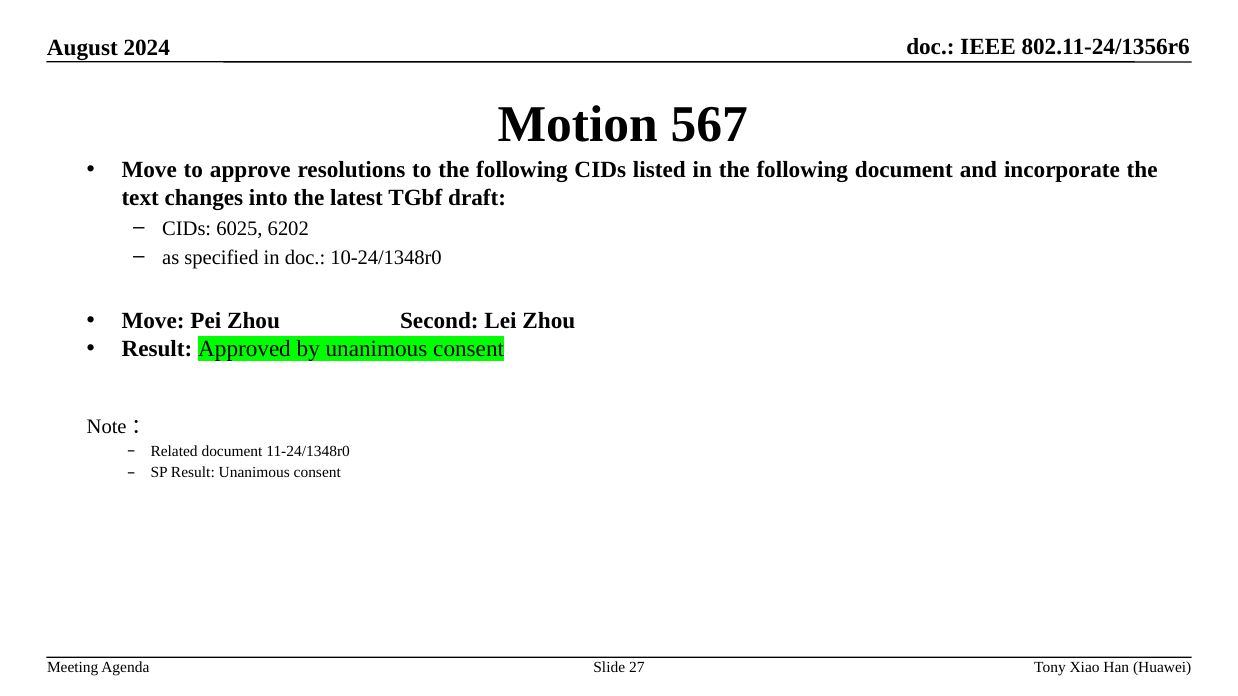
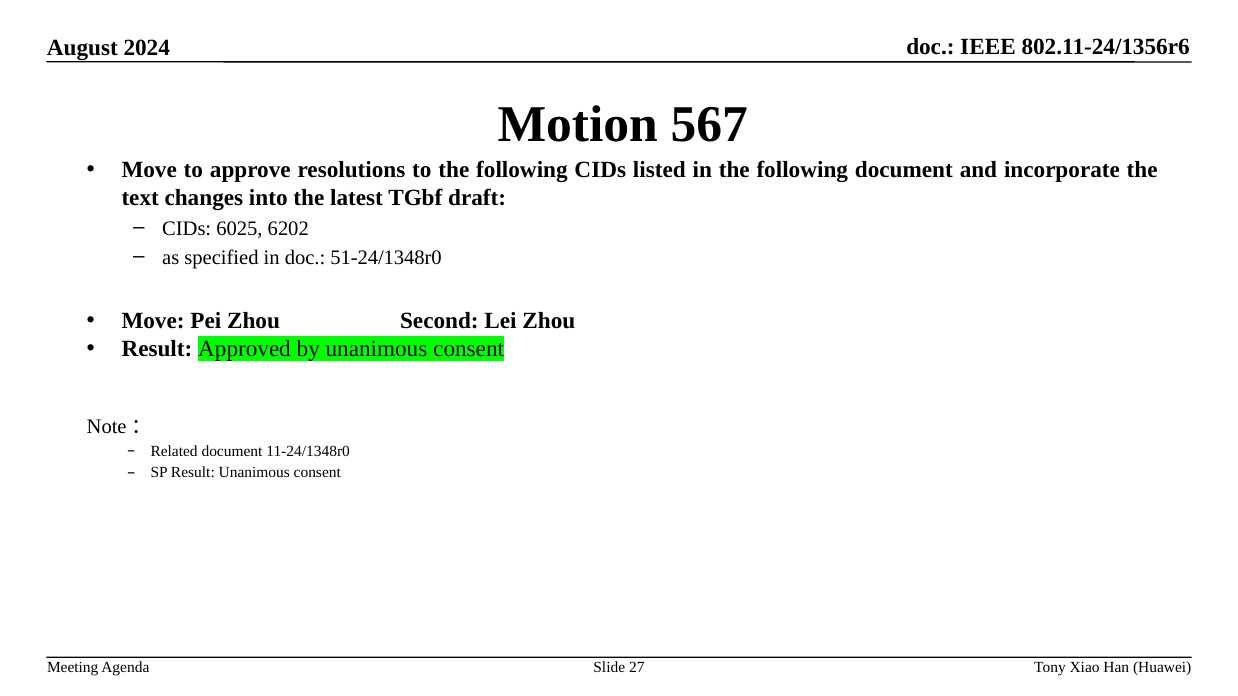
10-24/1348r0: 10-24/1348r0 -> 51-24/1348r0
